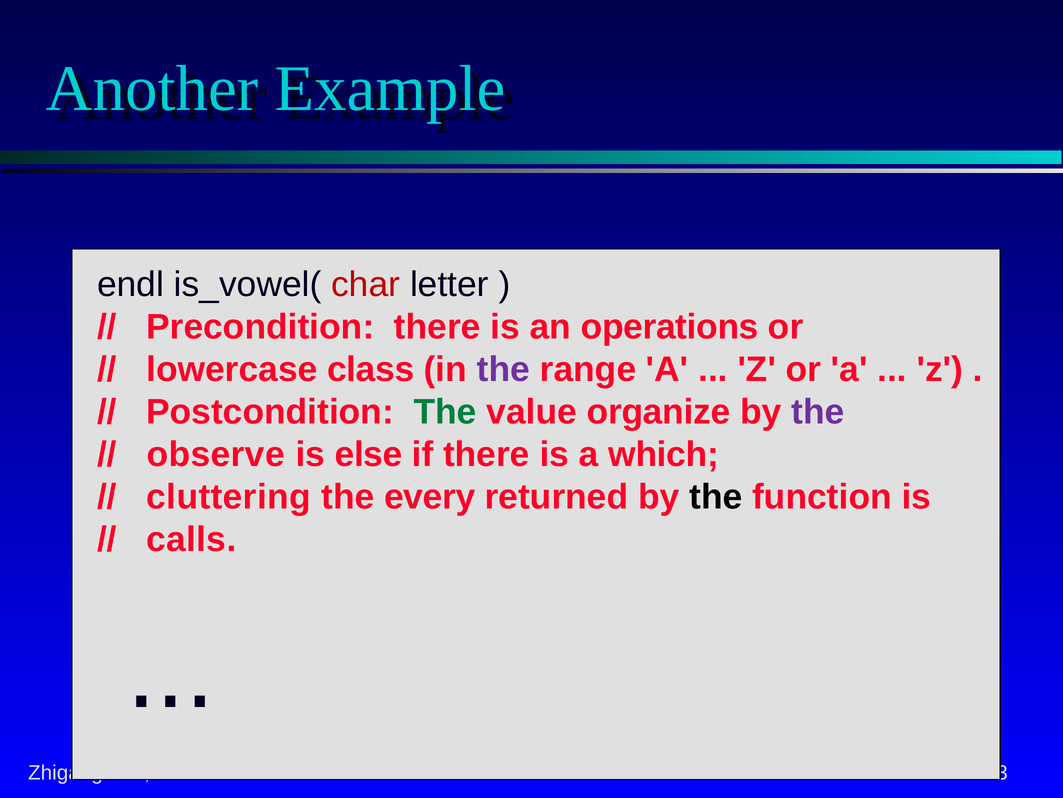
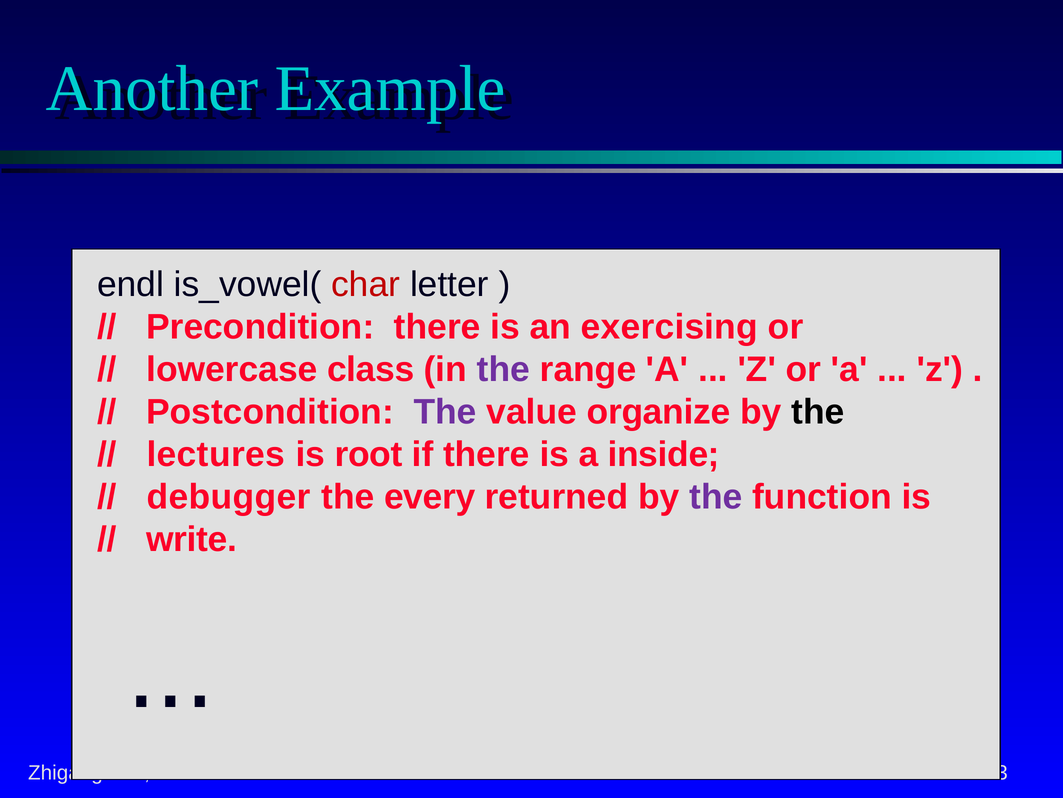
operations: operations -> exercising
The at (445, 412) colour: green -> purple
the at (818, 412) colour: purple -> black
observe: observe -> lectures
else: else -> root
which: which -> inside
cluttering: cluttering -> debugger
the at (716, 497) colour: black -> purple
calls: calls -> write
